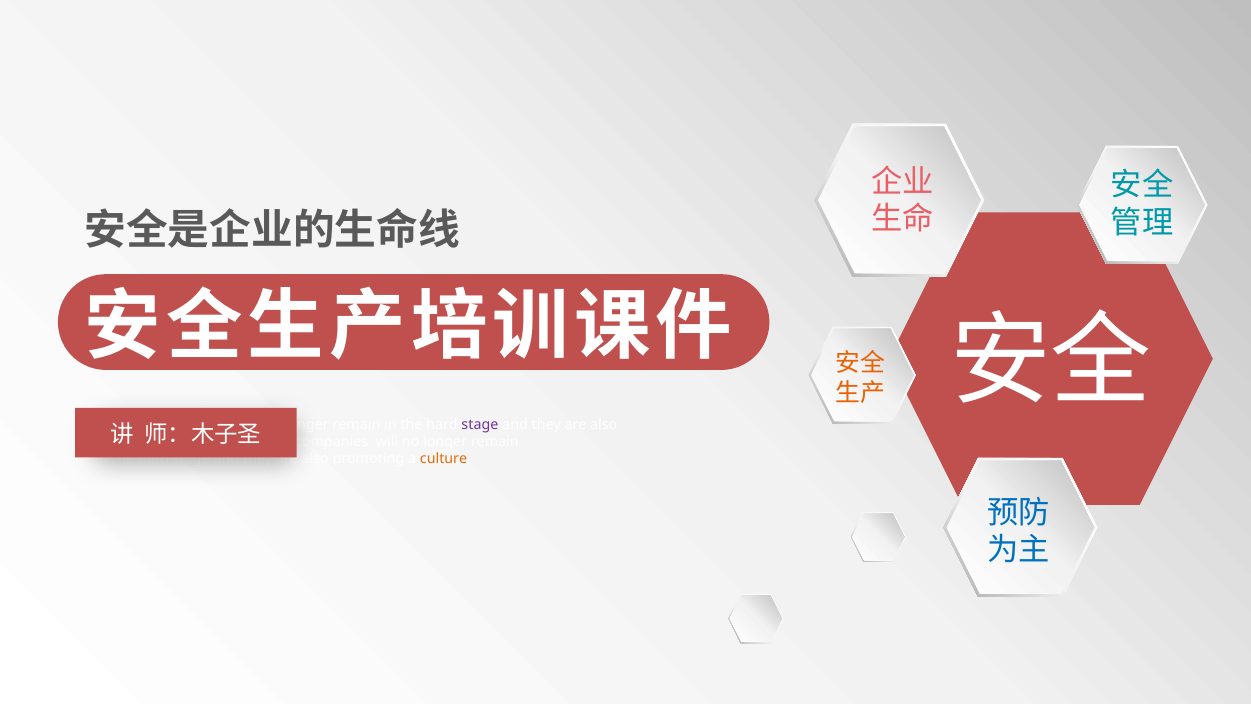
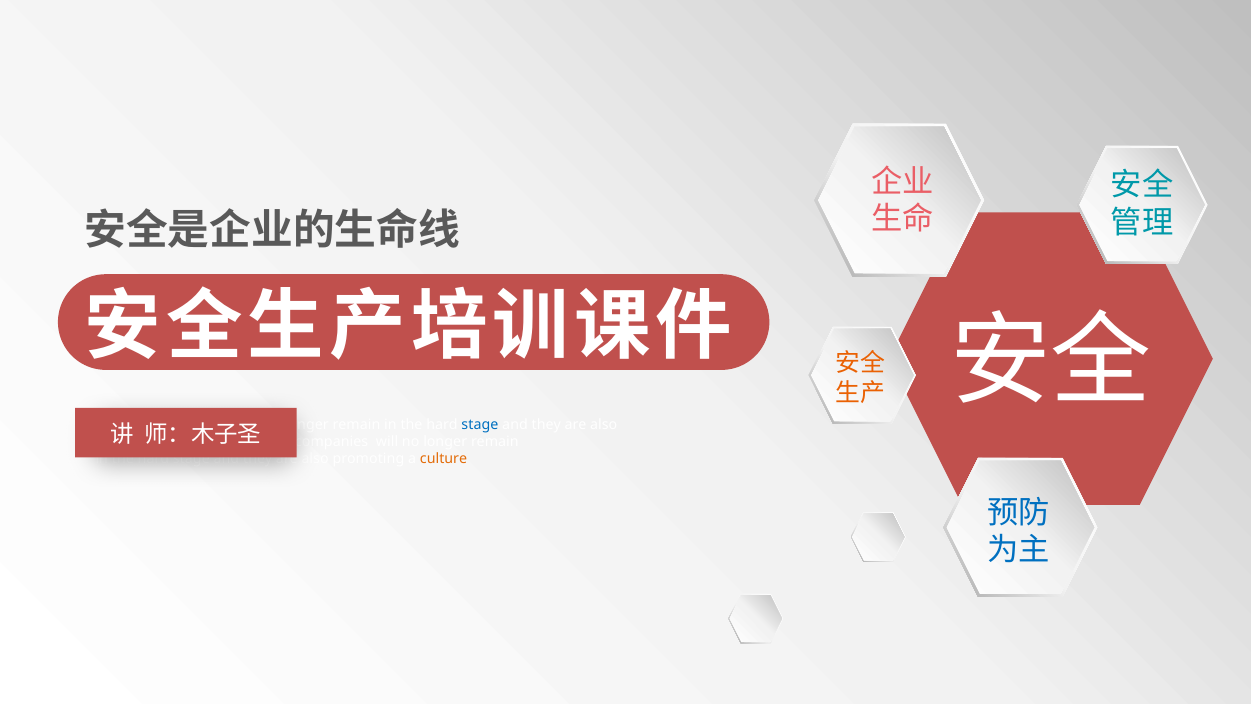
stage at (480, 425) colour: purple -> blue
